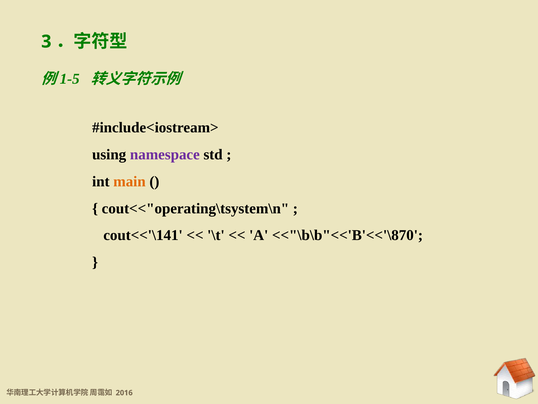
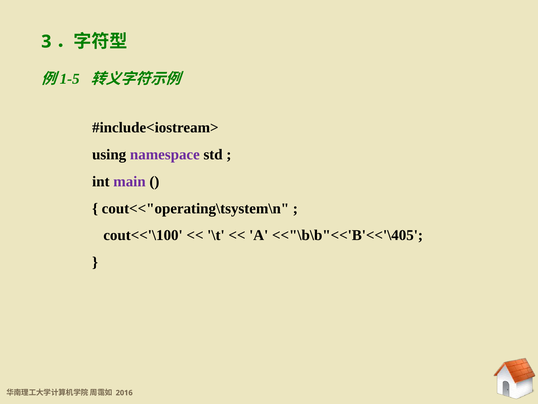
main colour: orange -> purple
cout<<'\141: cout<<'\141 -> cout<<'\100
<<"\b\b"<<'B'<<'\870: <<"\b\b"<<'B'<<'\870 -> <<"\b\b"<<'B'<<'\405
